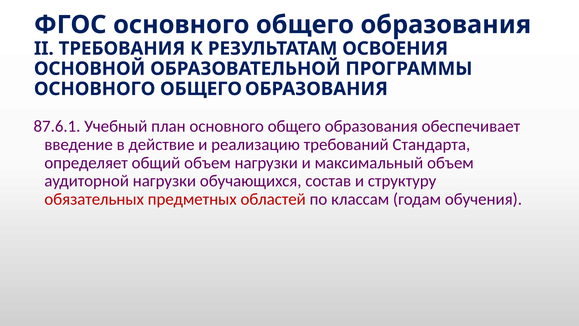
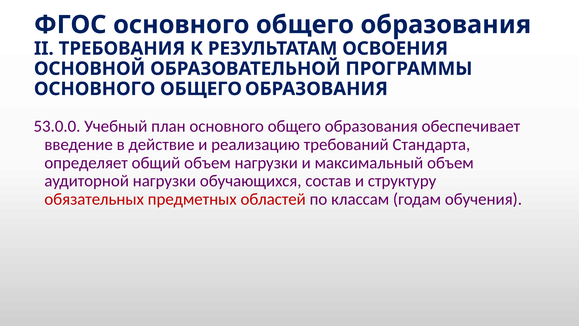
87.6.1: 87.6.1 -> 53.0.0
